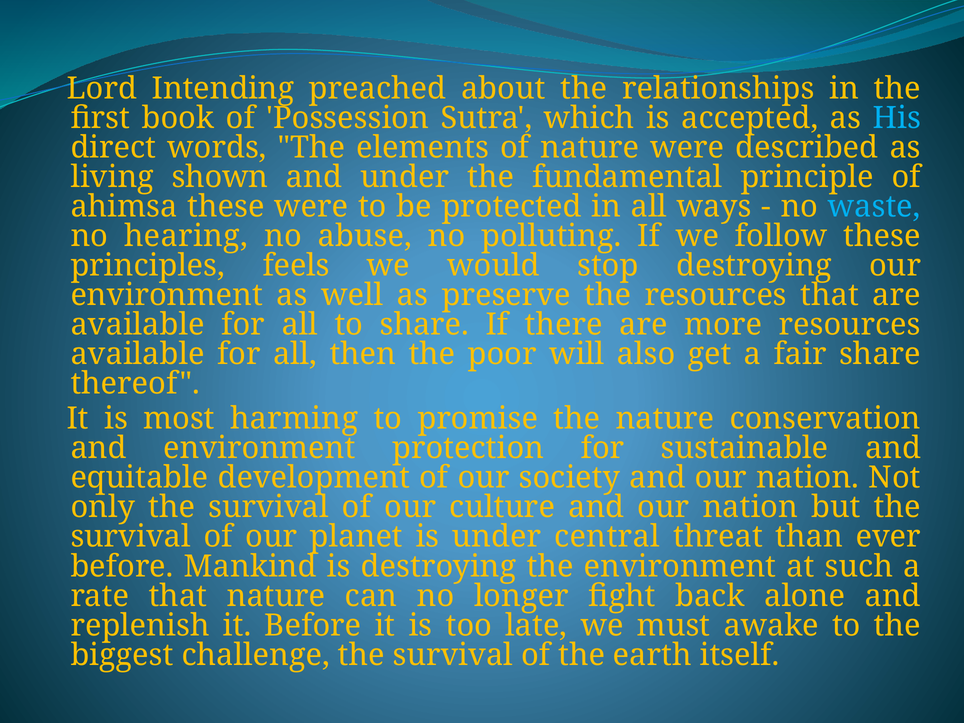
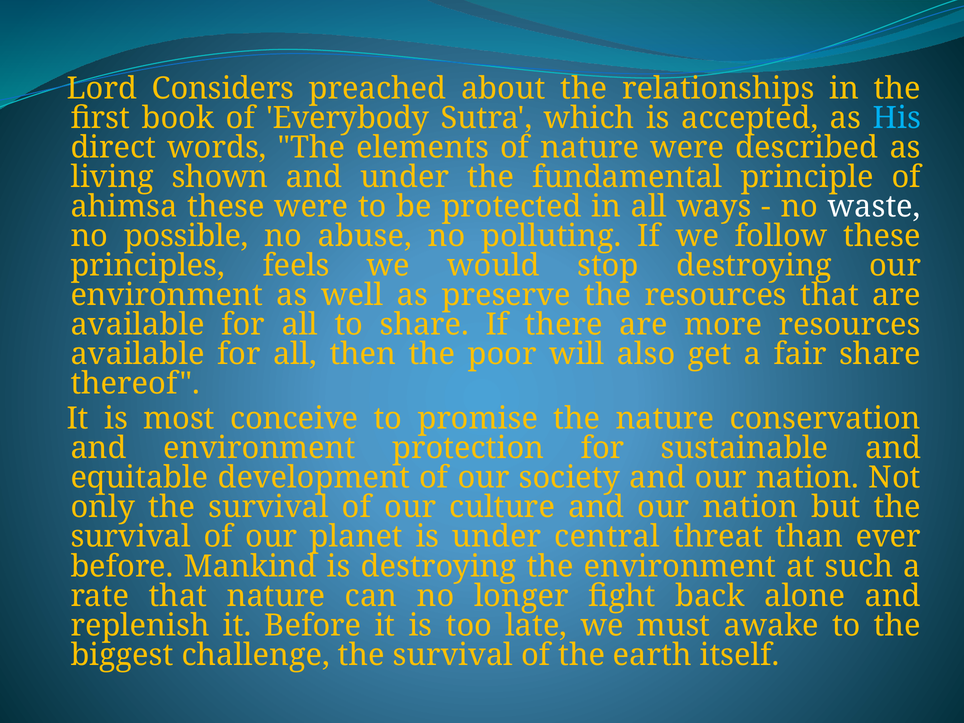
Intending: Intending -> Considers
Possession: Possession -> Everybody
waste colour: light blue -> white
hearing: hearing -> possible
harming: harming -> conceive
